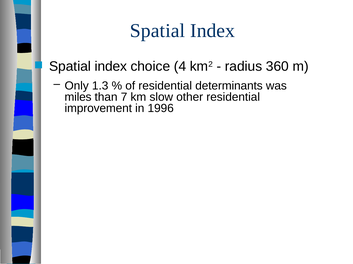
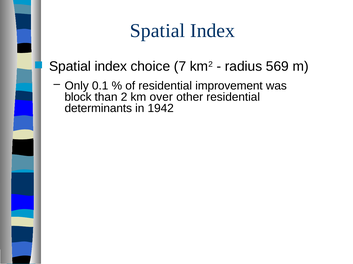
4: 4 -> 7
360: 360 -> 569
1.3: 1.3 -> 0.1
determinants: determinants -> improvement
miles: miles -> block
7: 7 -> 2
slow: slow -> over
improvement: improvement -> determinants
1996: 1996 -> 1942
